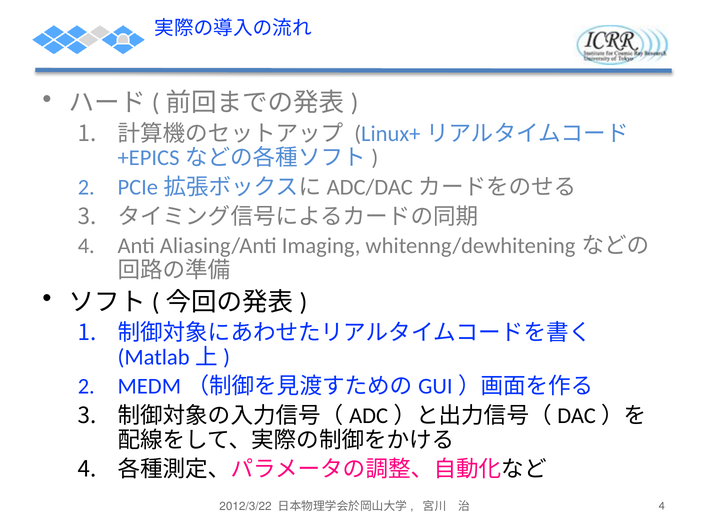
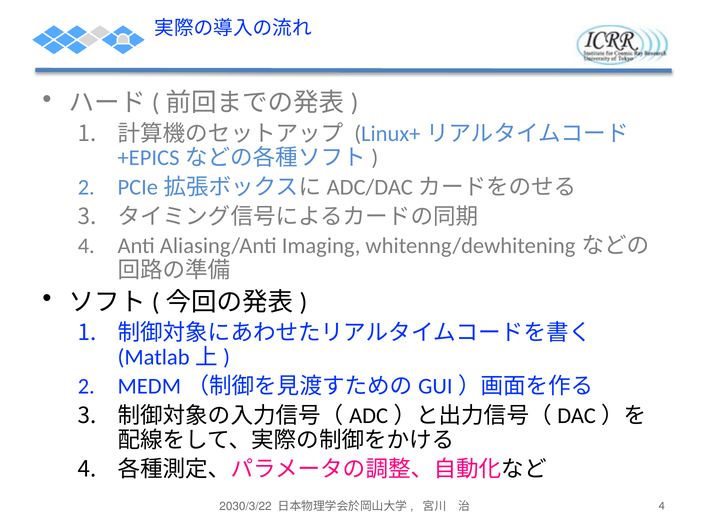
2012/3/22: 2012/3/22 -> 2030/3/22
